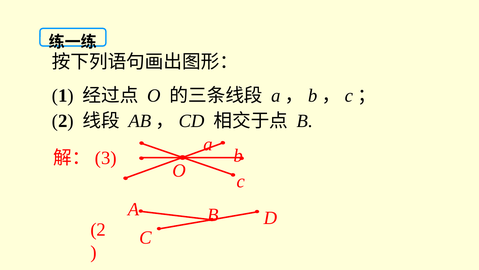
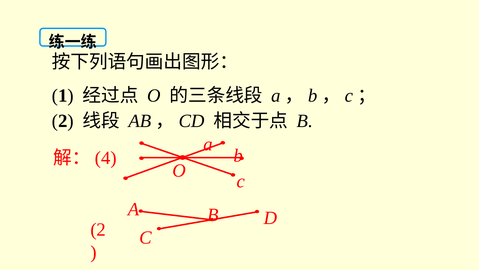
3: 3 -> 4
